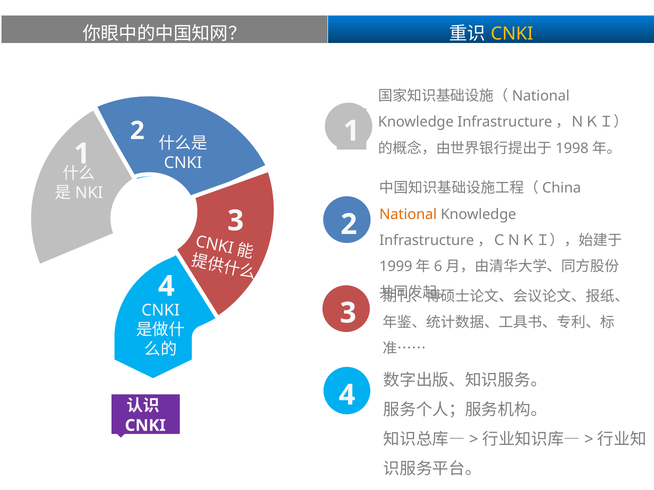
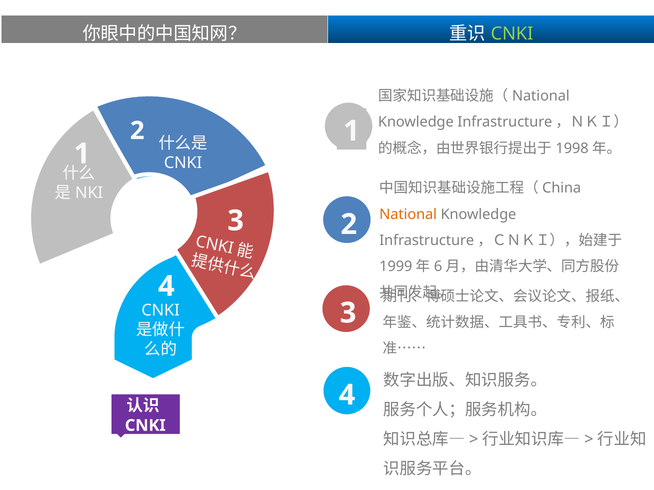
CNKI at (512, 34) colour: yellow -> light green
